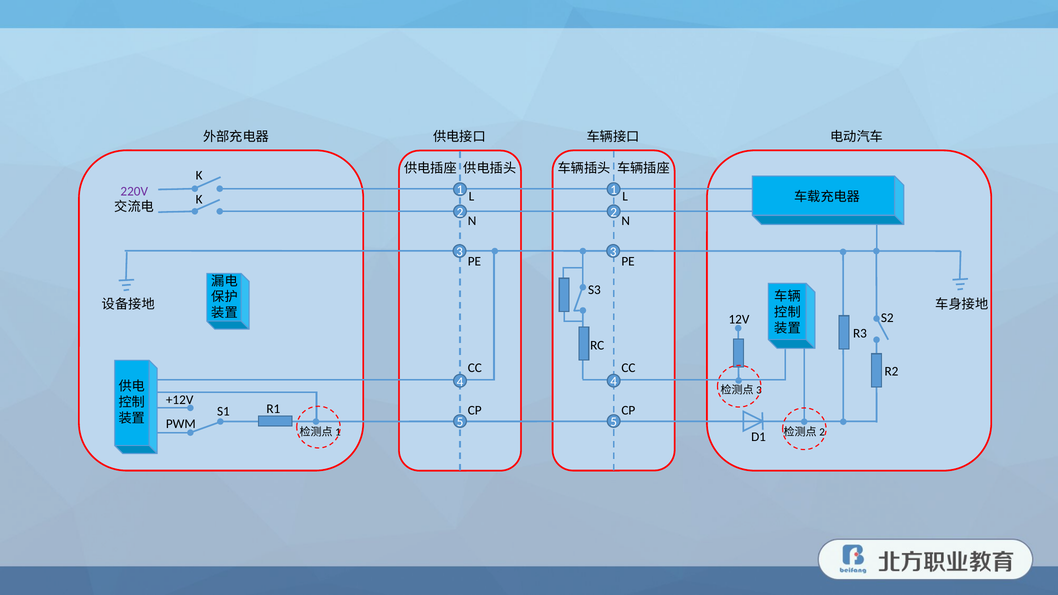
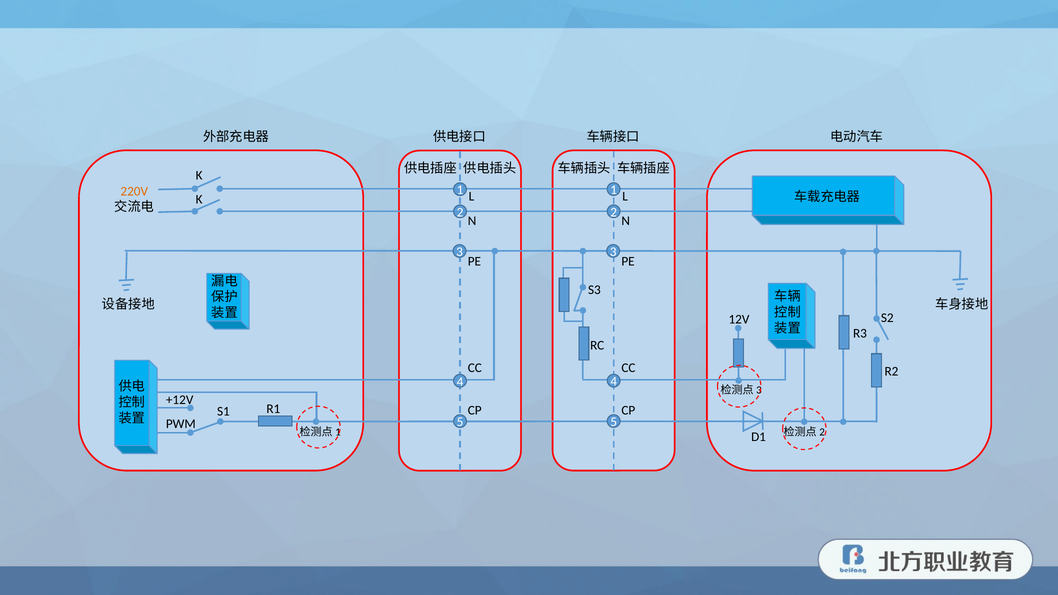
220V colour: purple -> orange
